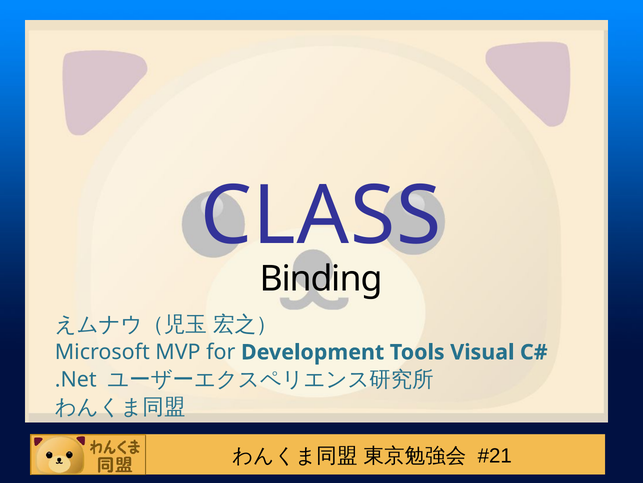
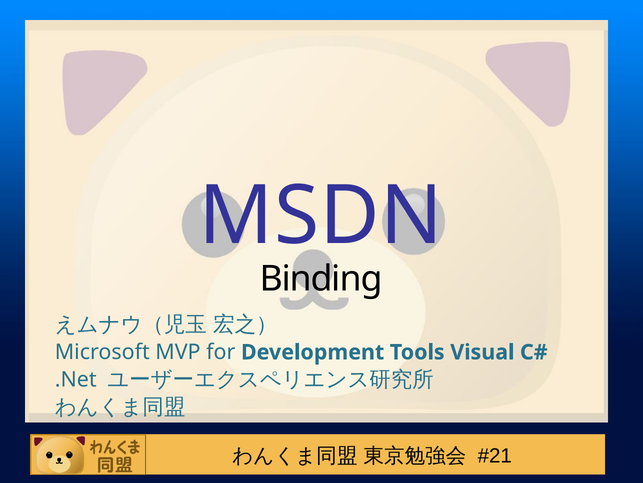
CLASS: CLASS -> MSDN
